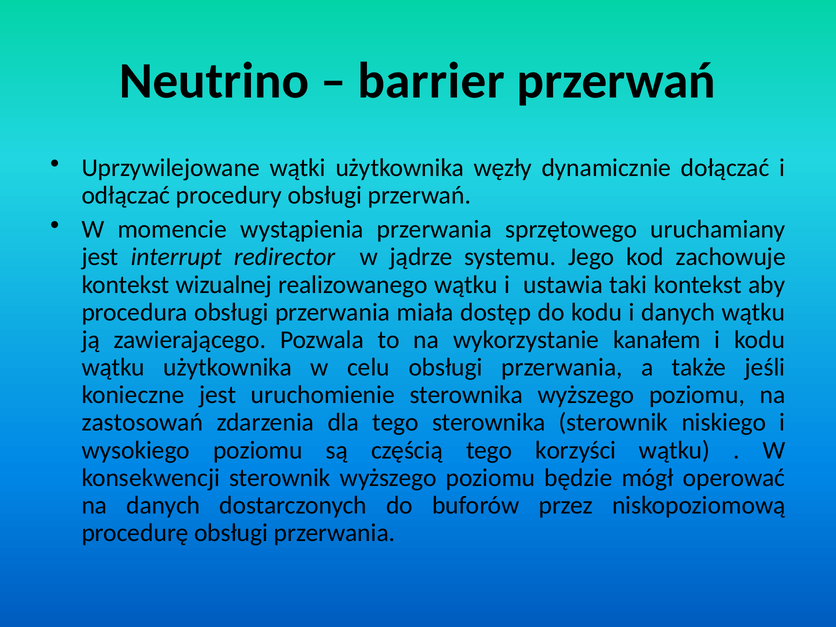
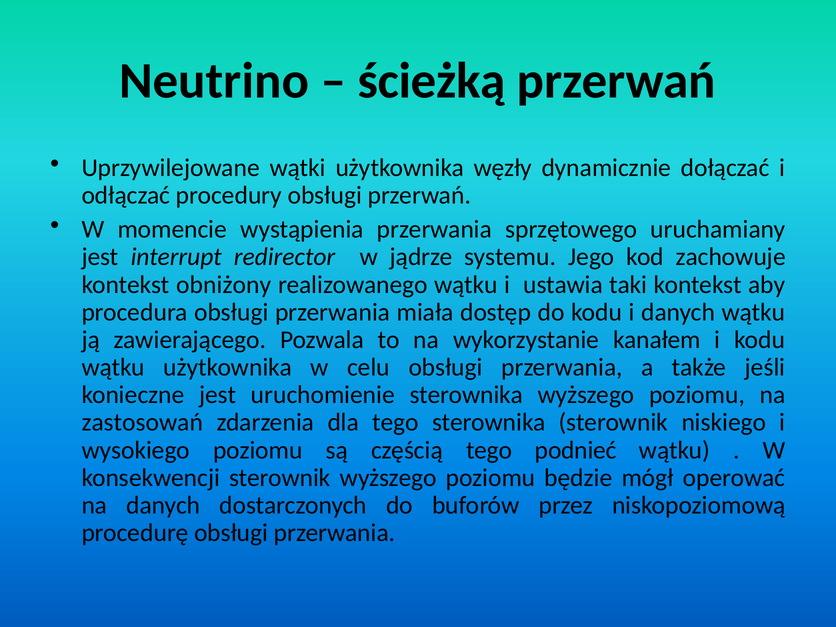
barrier: barrier -> ścieżką
wizualnej: wizualnej -> obniżony
korzyści: korzyści -> podnieć
